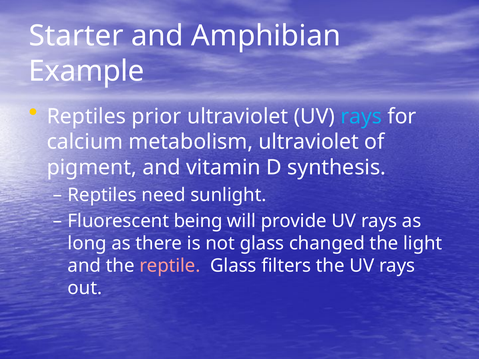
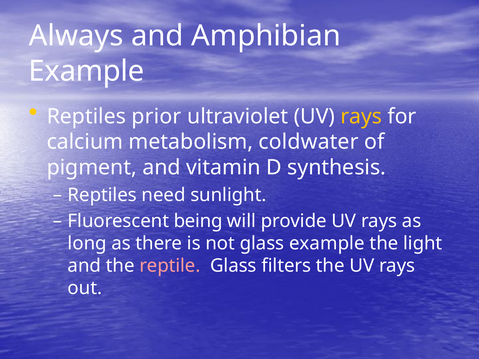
Starter: Starter -> Always
rays at (361, 116) colour: light blue -> yellow
metabolism ultraviolet: ultraviolet -> coldwater
glass changed: changed -> example
